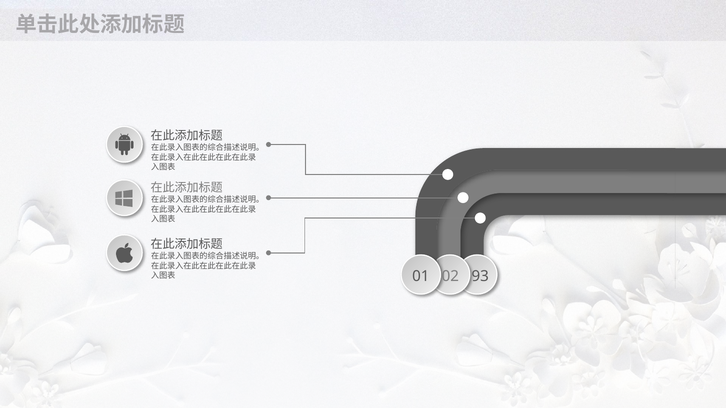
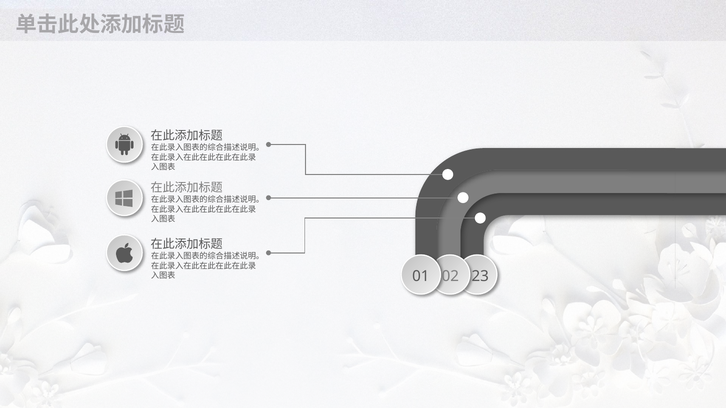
93: 93 -> 23
